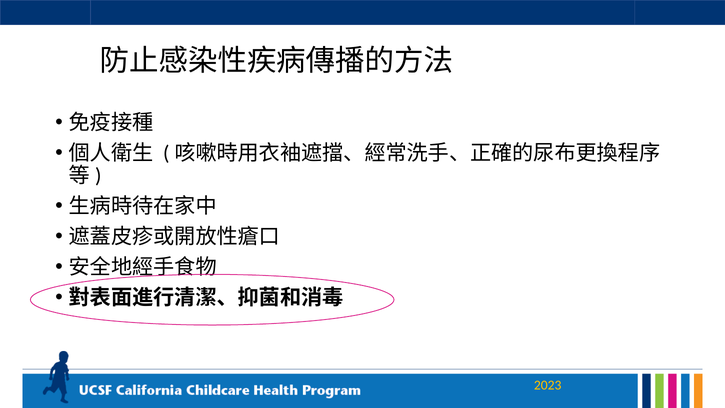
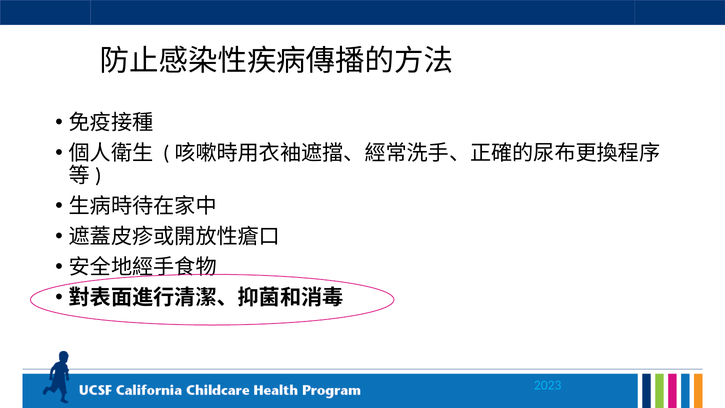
2023 colour: yellow -> light blue
